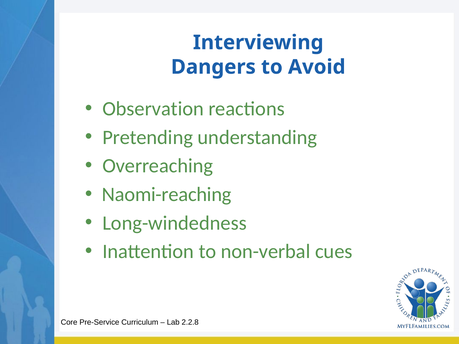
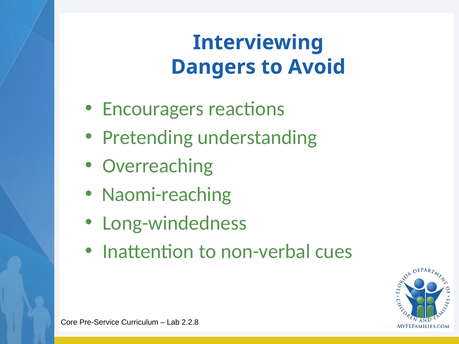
Observation: Observation -> Encouragers
